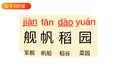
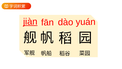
dào underline: present -> none
